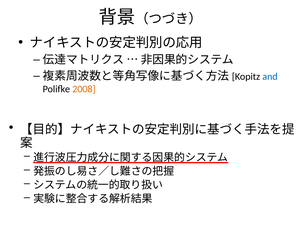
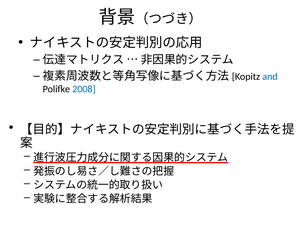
2008 colour: orange -> blue
